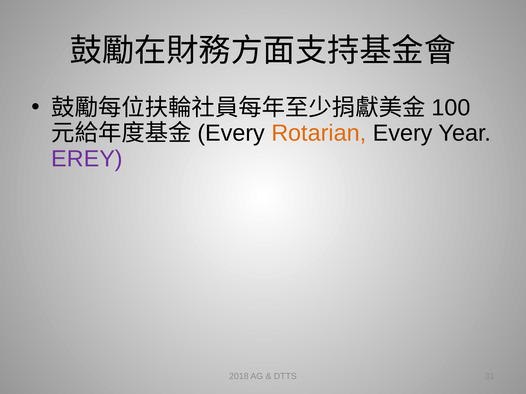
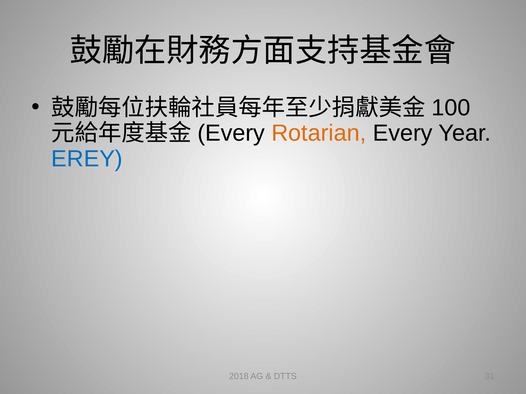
EREY colour: purple -> blue
